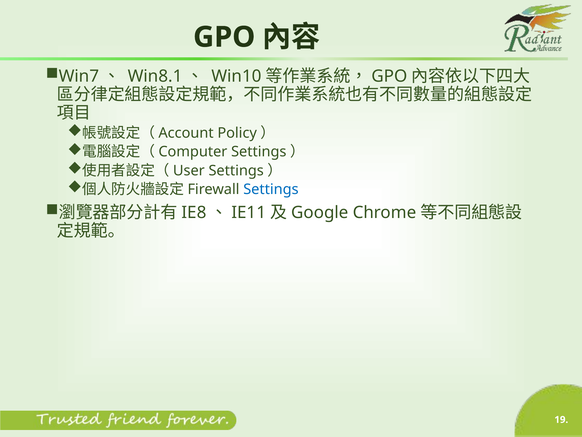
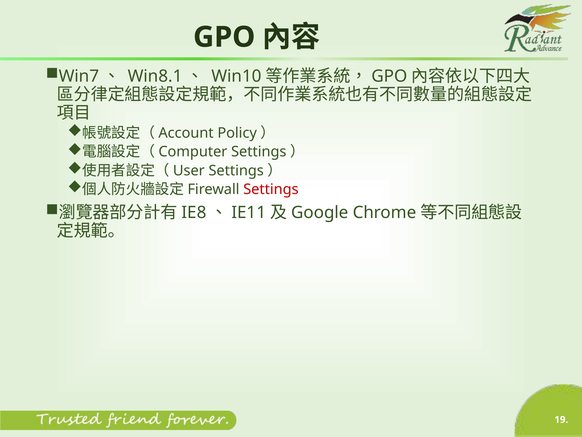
Settings colour: blue -> red
